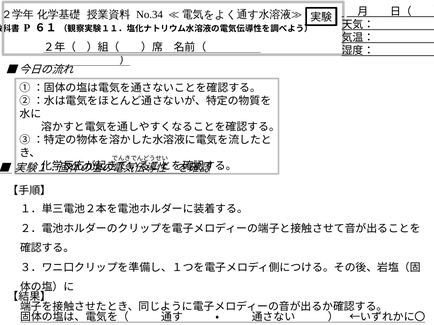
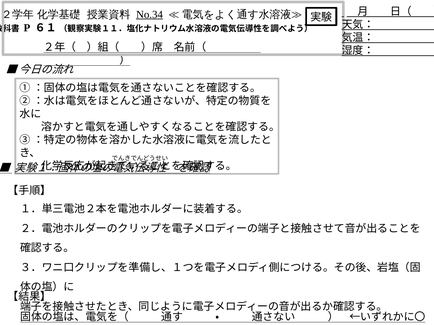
No.34 underline: none -> present
